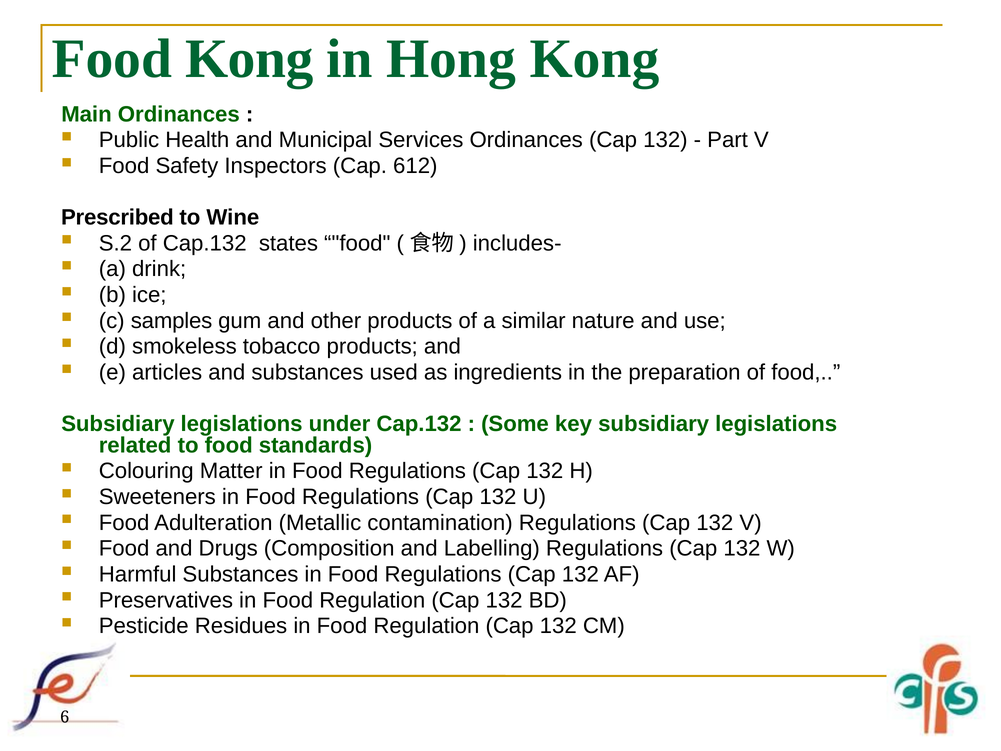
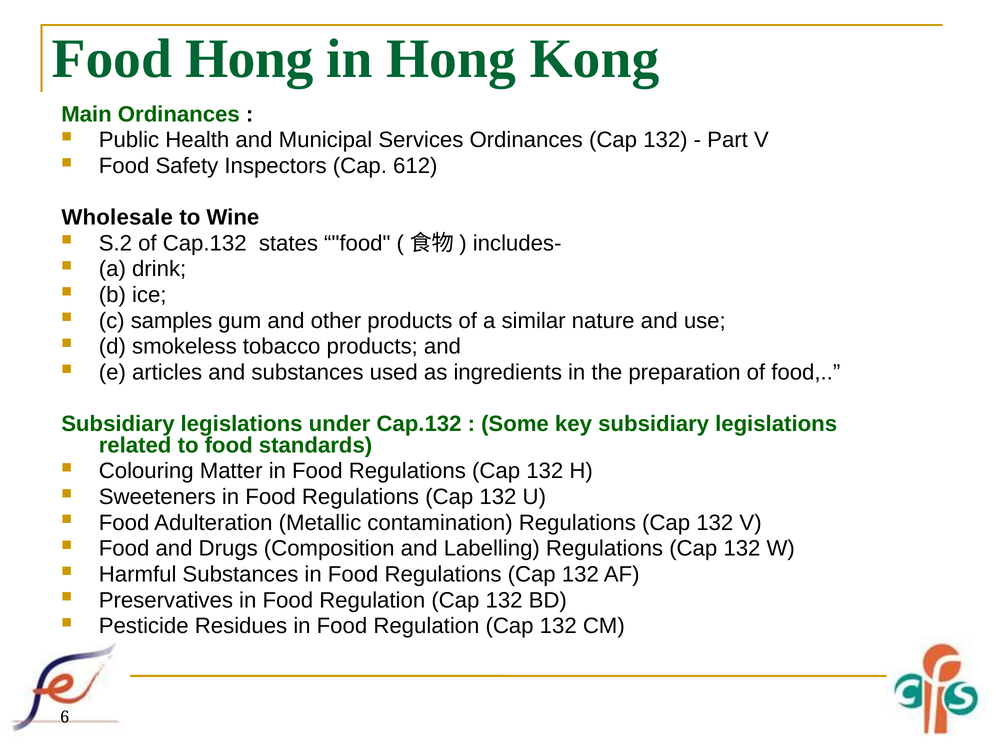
Food Kong: Kong -> Hong
Prescribed: Prescribed -> Wholesale
